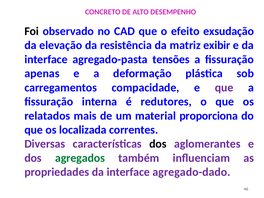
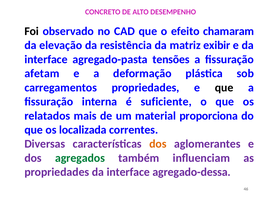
exsudação: exsudação -> chamaram
apenas: apenas -> afetam
carregamentos compacidade: compacidade -> propriedades
que at (224, 88) colour: purple -> black
redutores: redutores -> suficiente
dos at (158, 144) colour: black -> orange
agregado-dado: agregado-dado -> agregado-dessa
